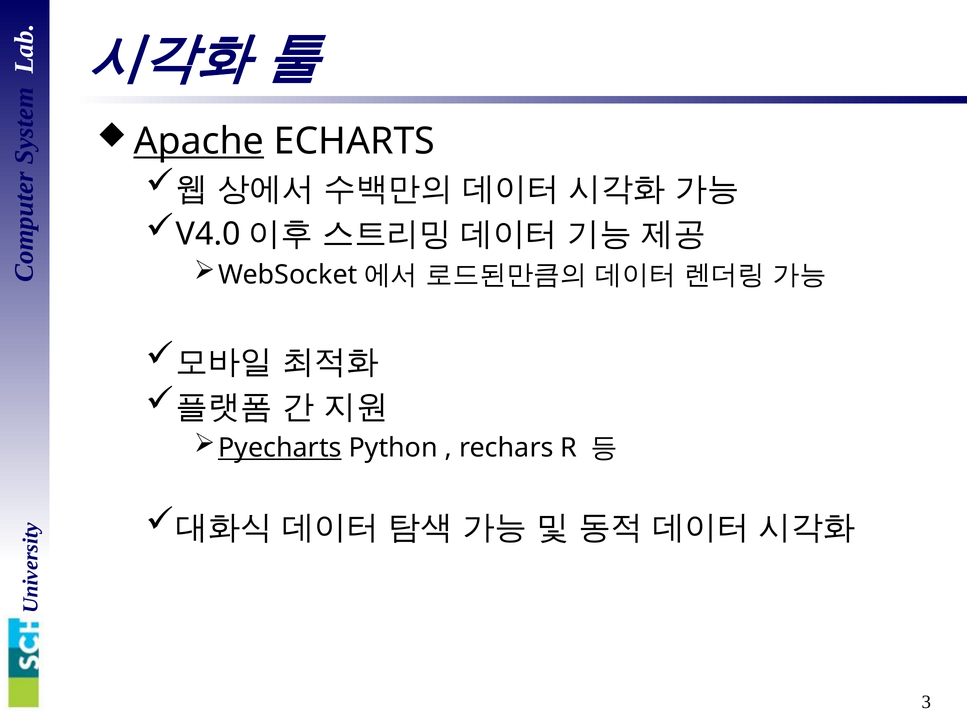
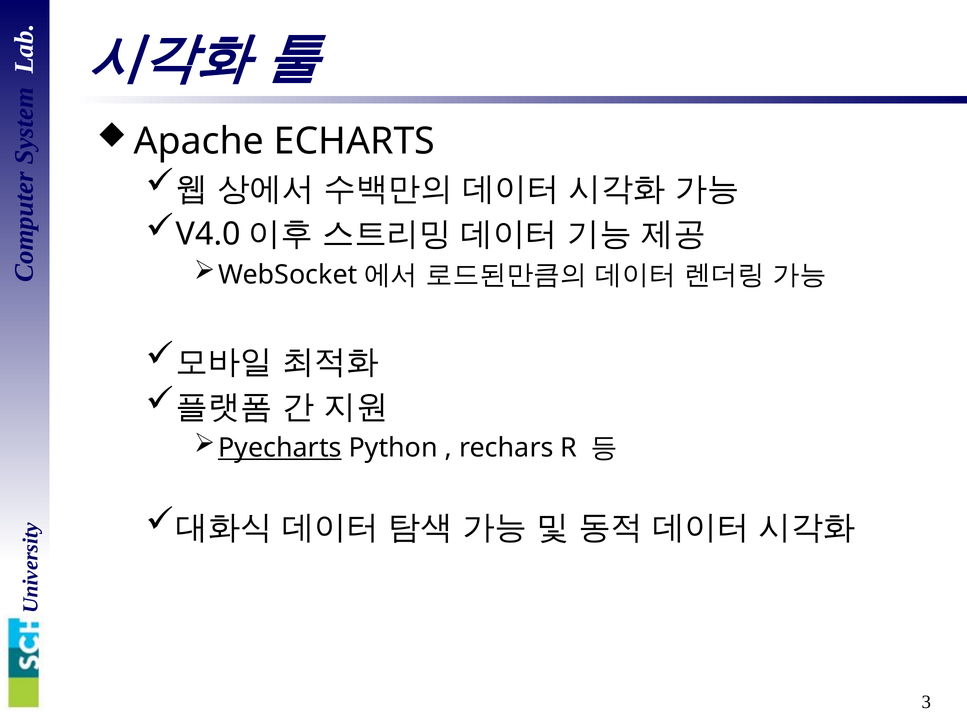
Apache underline: present -> none
